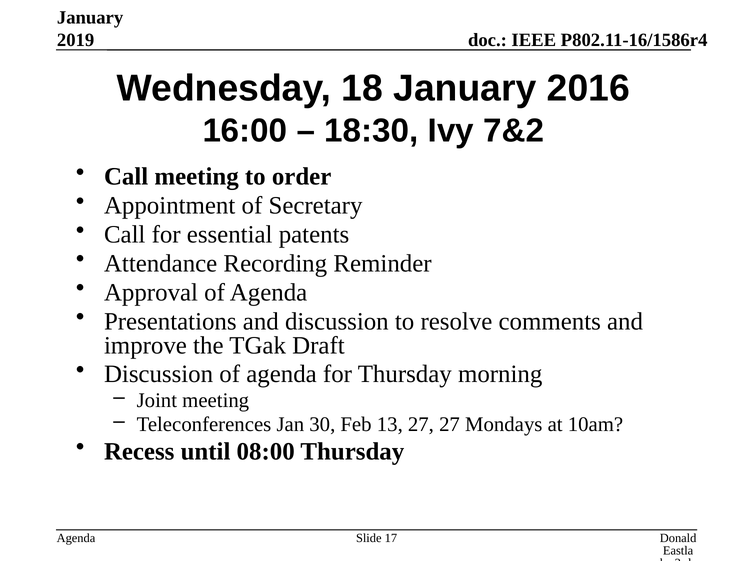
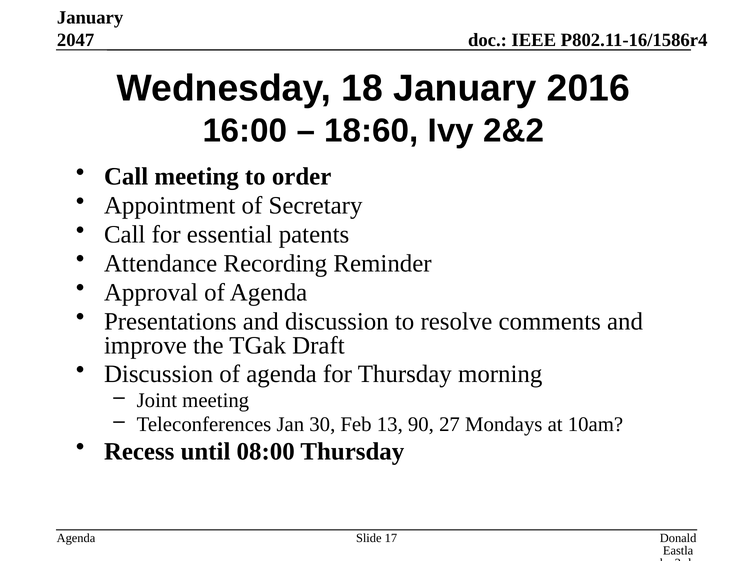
2019: 2019 -> 2047
18:30: 18:30 -> 18:60
7&2: 7&2 -> 2&2
13 27: 27 -> 90
